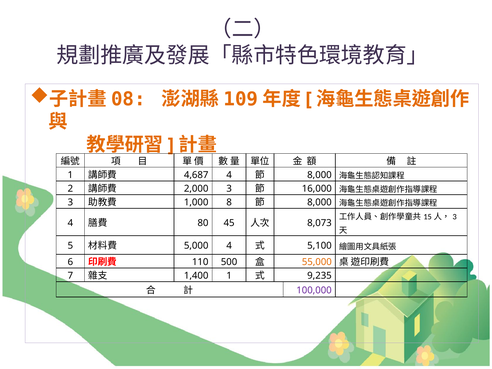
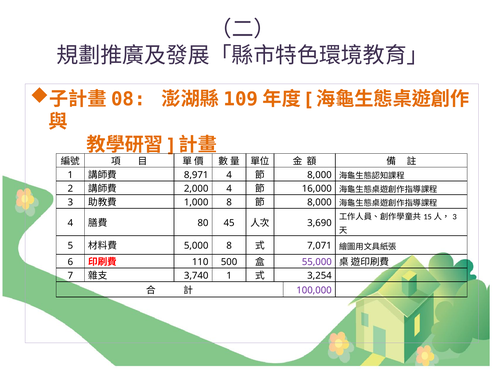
4,687: 4,687 -> 8,971
2,000 3: 3 -> 4
8,073: 8,073 -> 3,690
5,000 4: 4 -> 8
5,100: 5,100 -> 7,071
55,000 colour: orange -> purple
1,400: 1,400 -> 3,740
9,235: 9,235 -> 3,254
